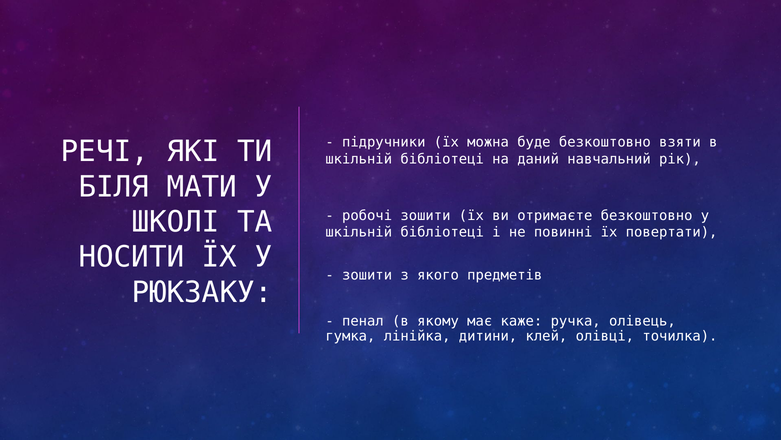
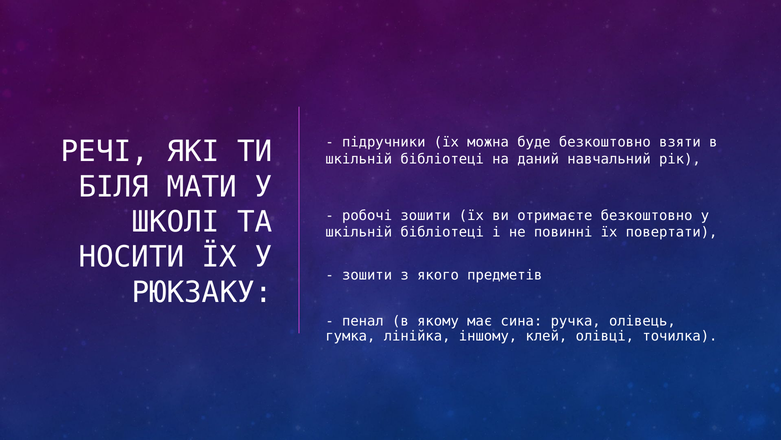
каже: каже -> сина
дитини: дитини -> іншому
